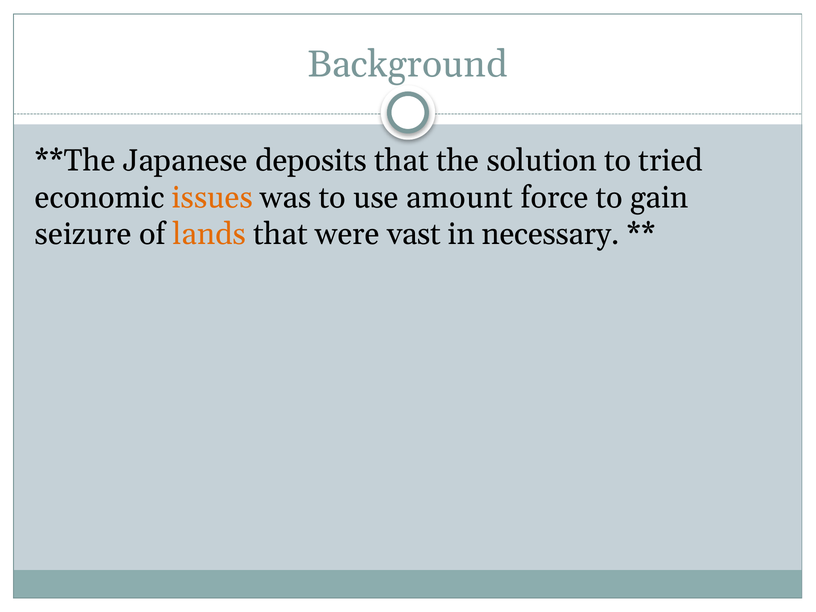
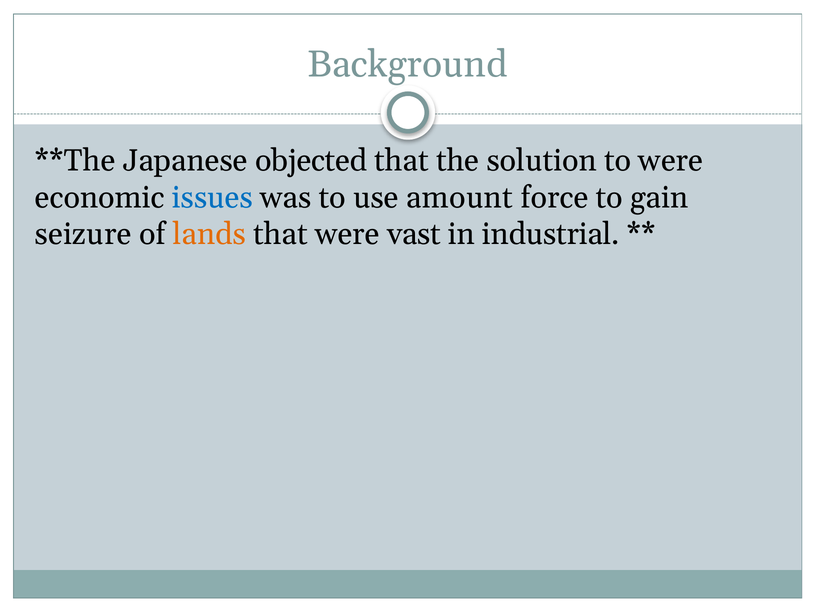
deposits: deposits -> objected
to tried: tried -> were
issues colour: orange -> blue
necessary: necessary -> industrial
